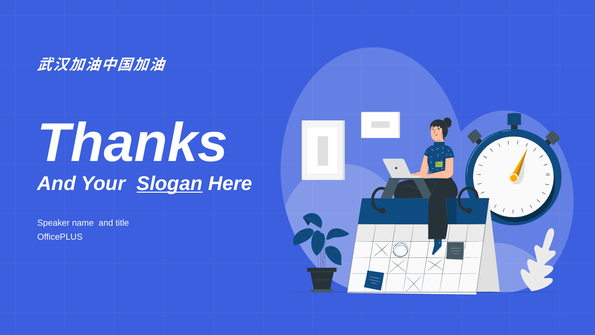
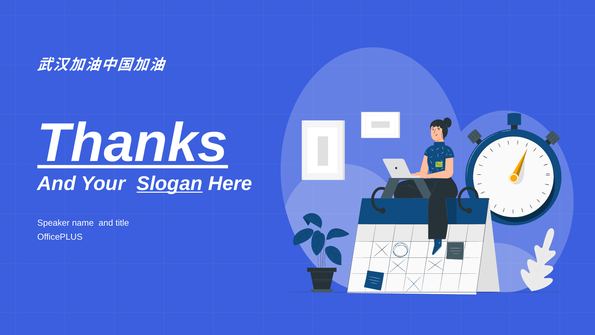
Thanks underline: none -> present
